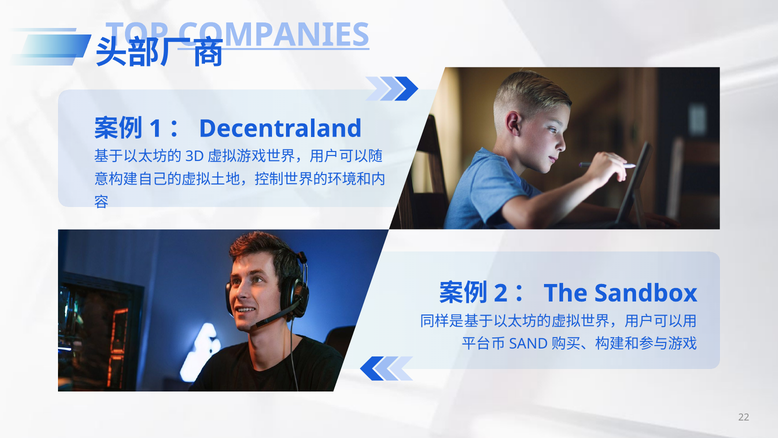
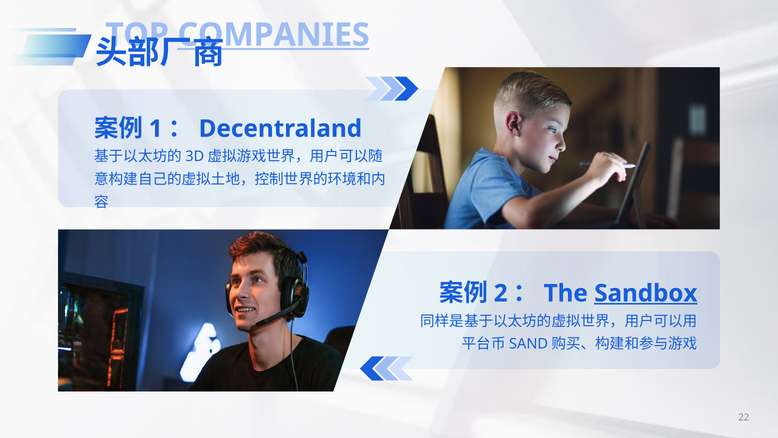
Sandbox underline: none -> present
